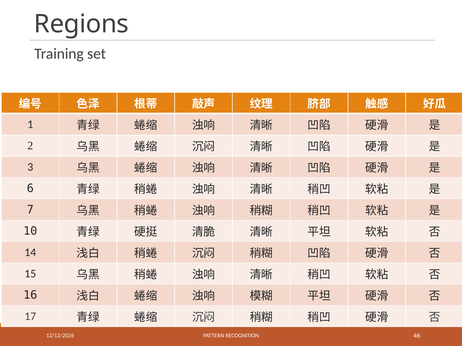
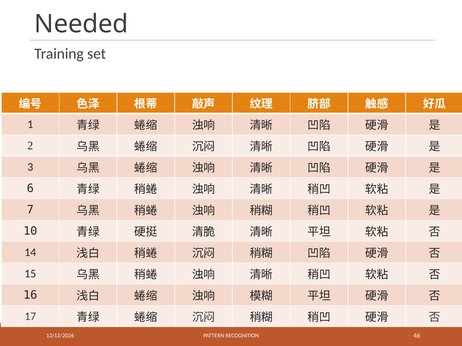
Regions: Regions -> Needed
